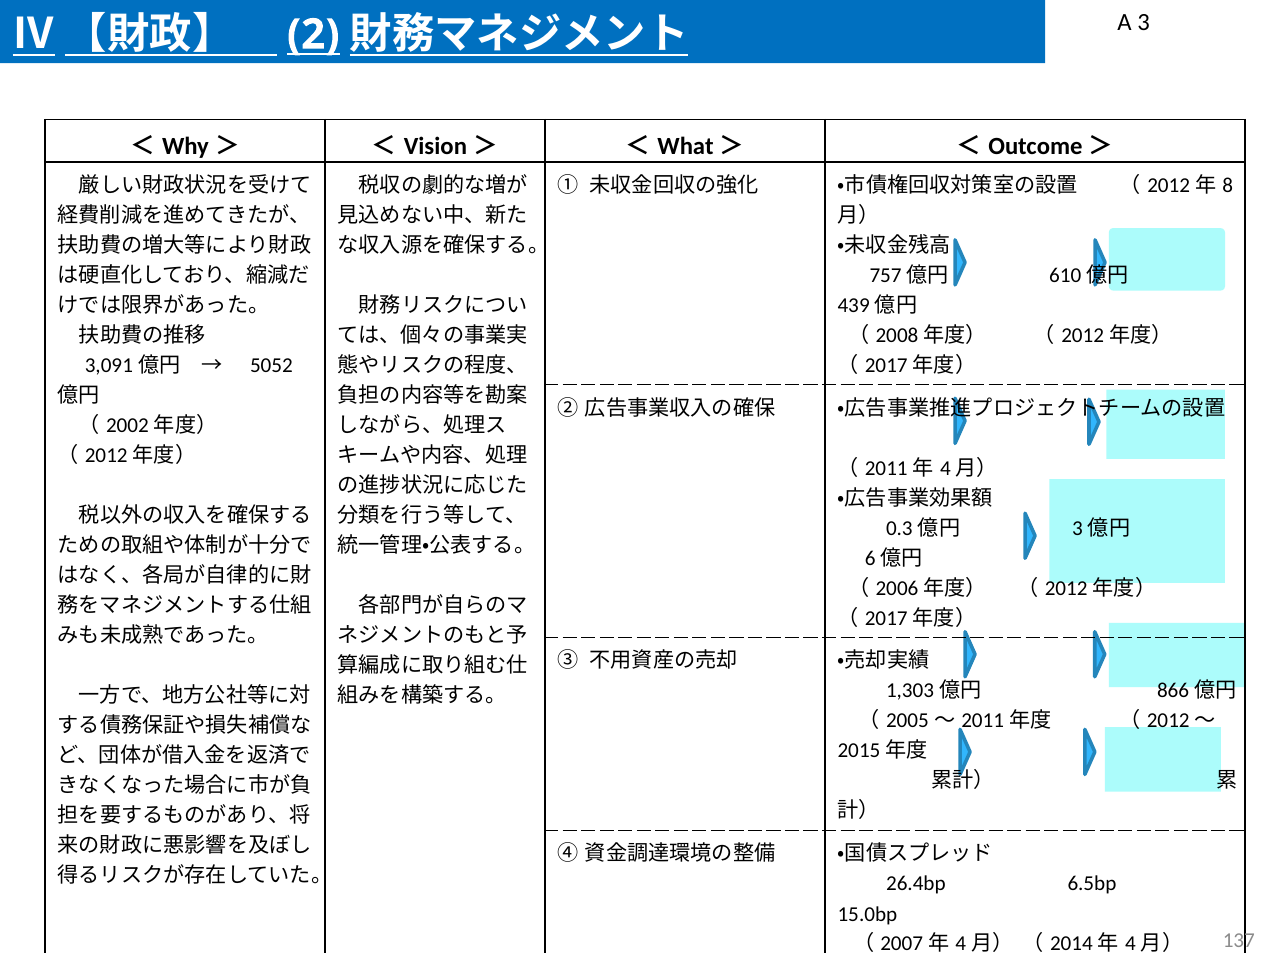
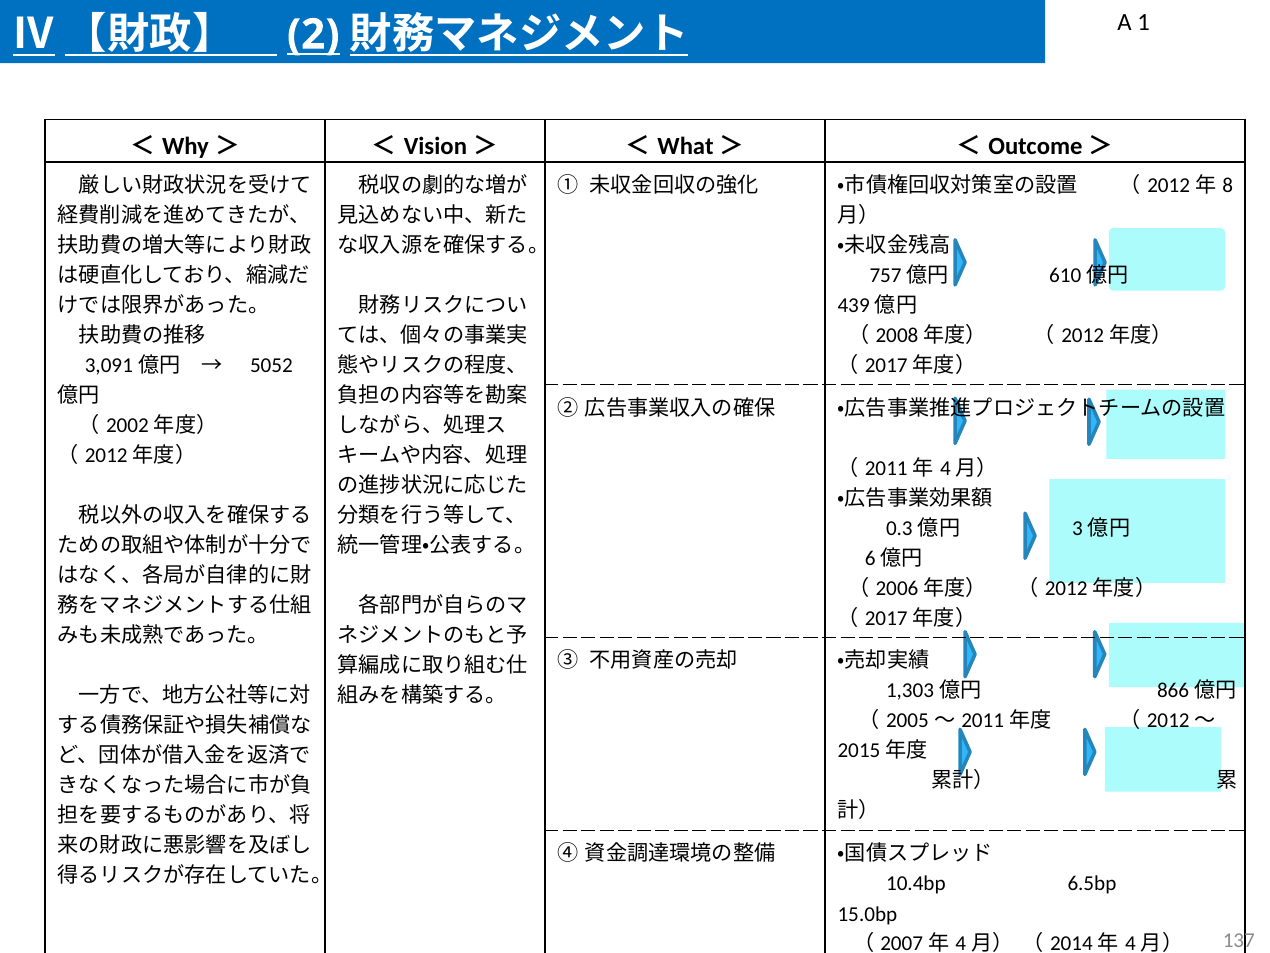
3: 3 -> 1
26.4bp: 26.4bp -> 10.4bp
